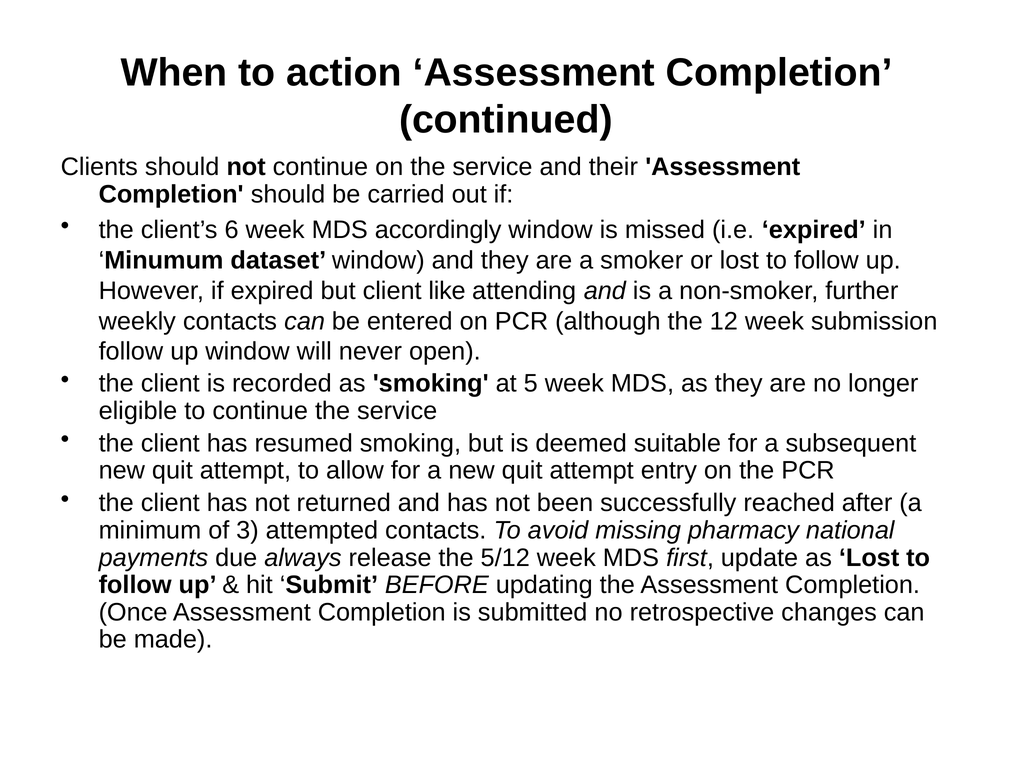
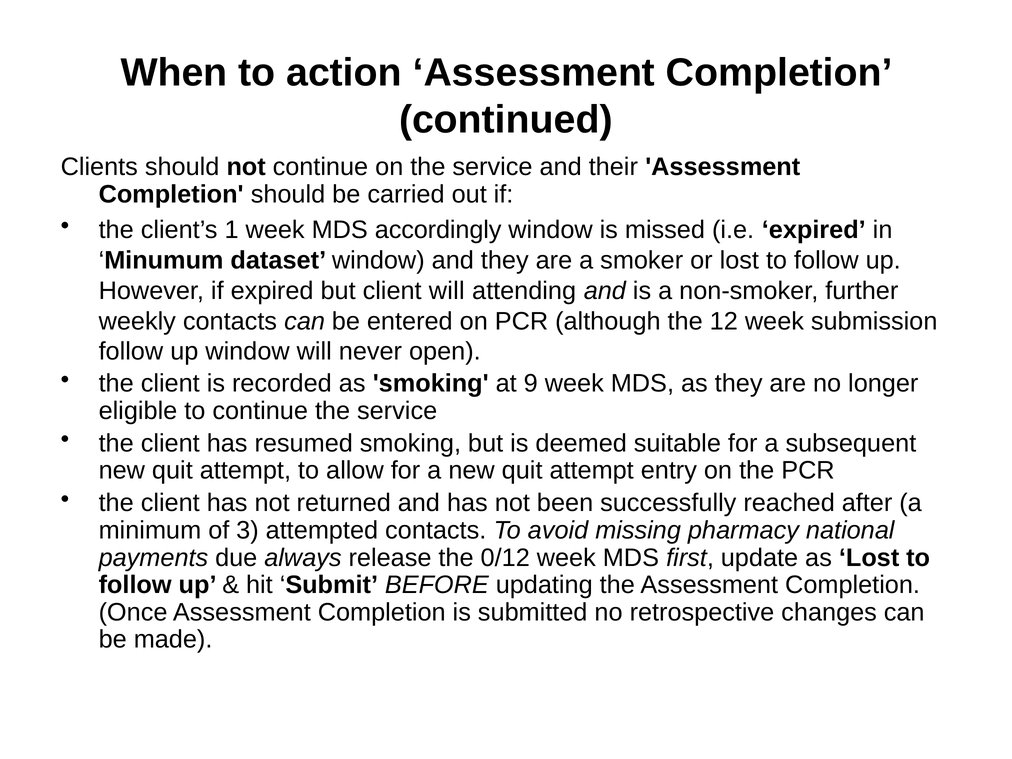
6: 6 -> 1
client like: like -> will
5: 5 -> 9
5/12: 5/12 -> 0/12
